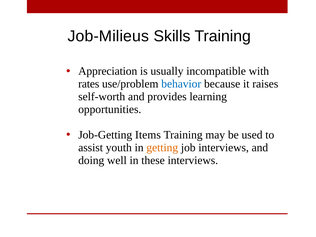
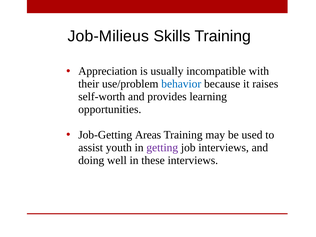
rates: rates -> their
Items: Items -> Areas
getting colour: orange -> purple
